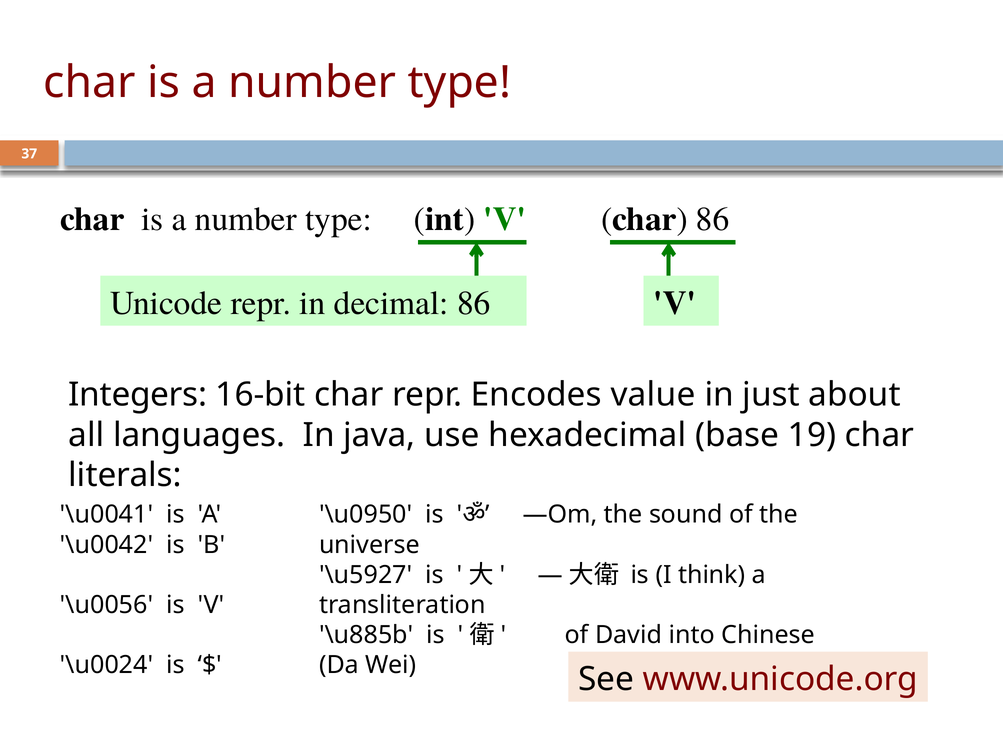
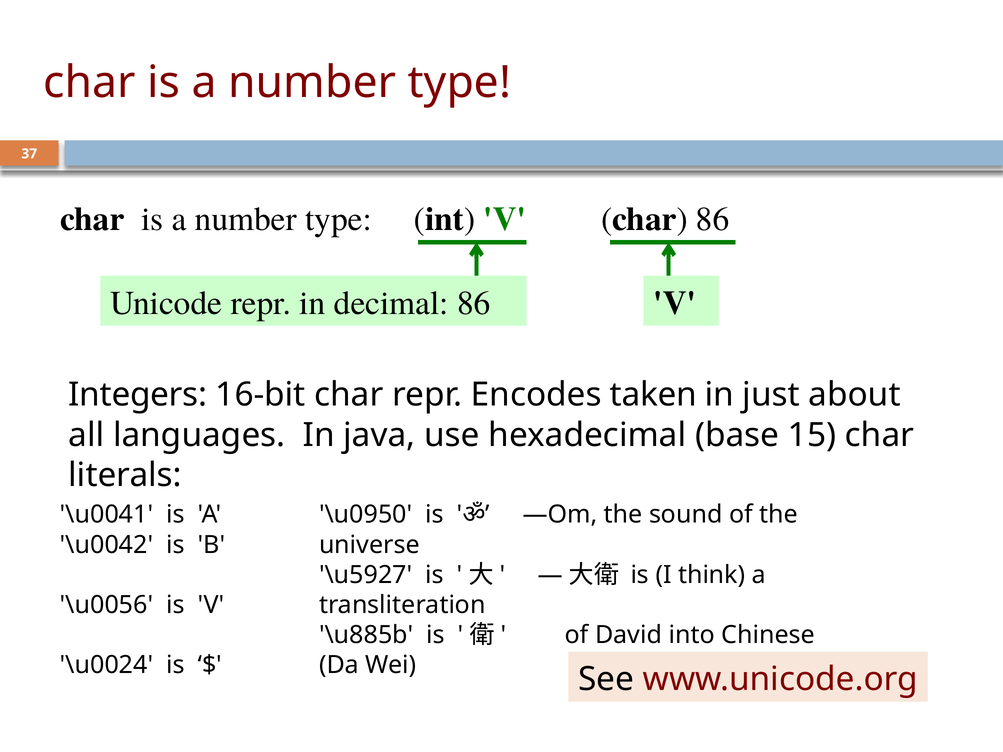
value: value -> taken
19: 19 -> 15
